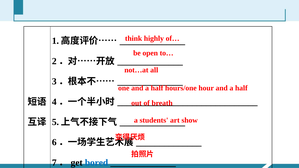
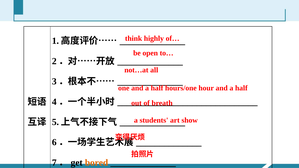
bored colour: blue -> orange
